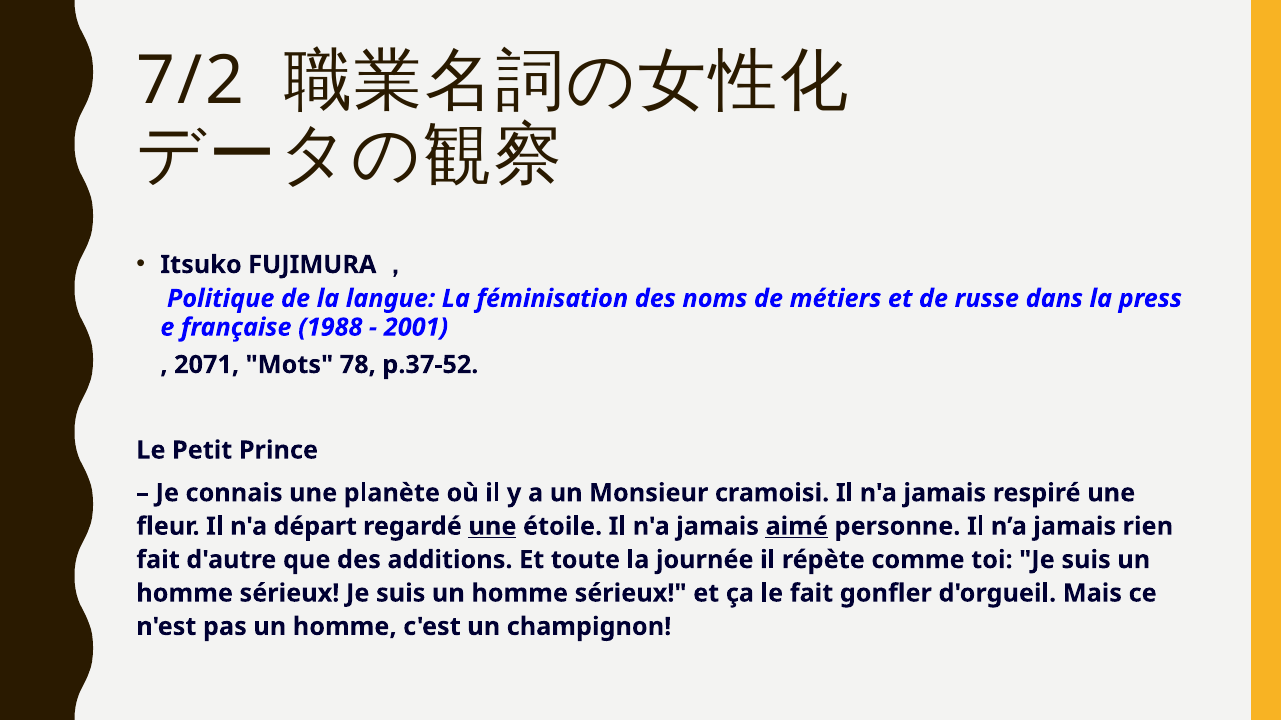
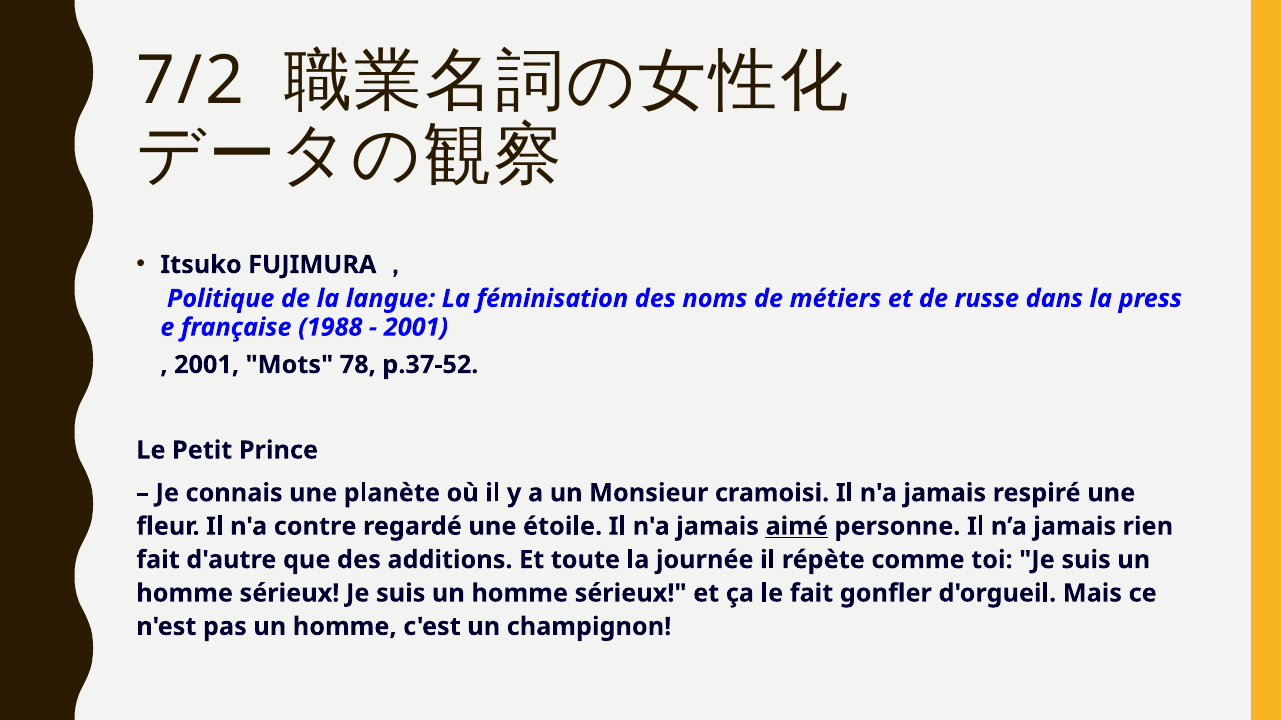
2071 at (207, 365): 2071 -> 2001
départ: départ -> contre
une at (492, 527) underline: present -> none
